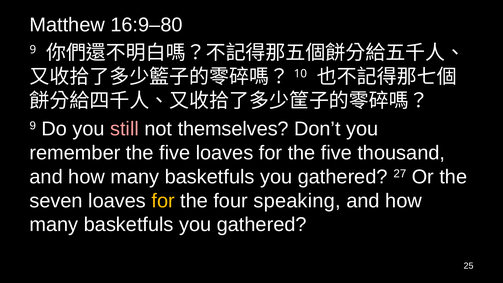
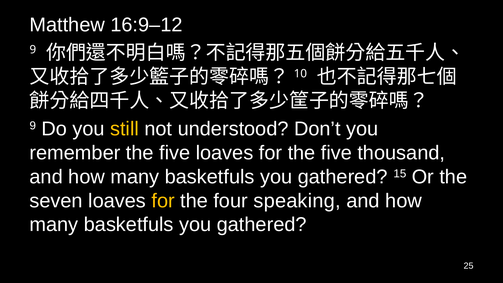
16:9–80: 16:9–80 -> 16:9–12
still colour: pink -> yellow
themselves: themselves -> understood
27: 27 -> 15
